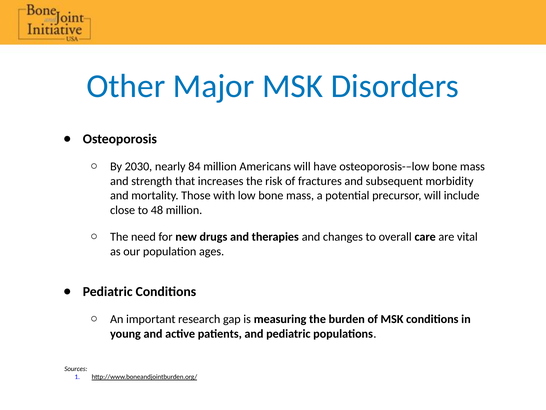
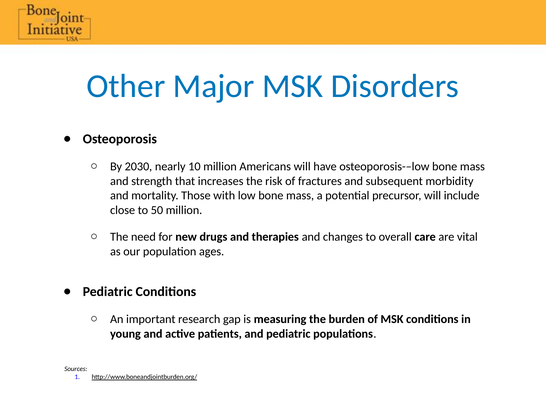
84: 84 -> 10
48: 48 -> 50
